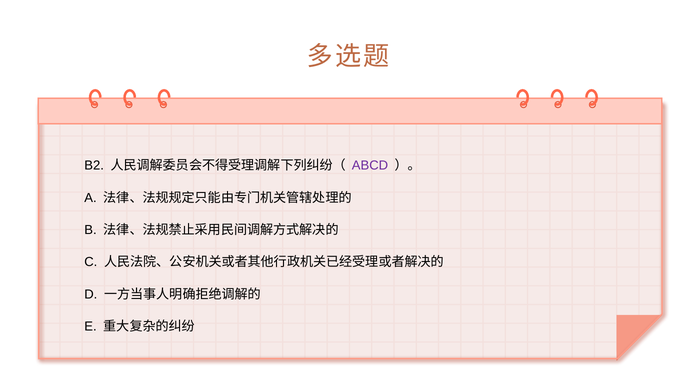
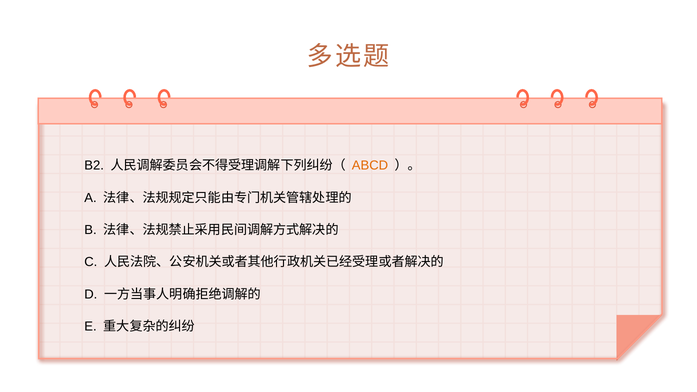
ABCD colour: purple -> orange
